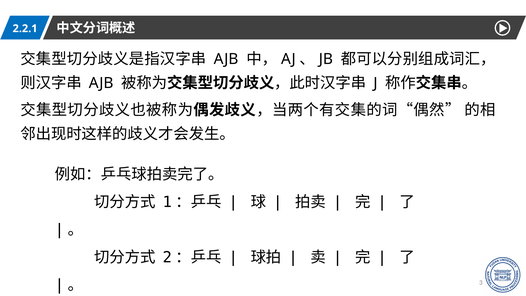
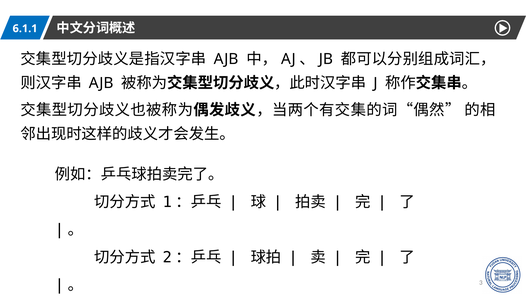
2.2.1: 2.2.1 -> 6.1.1
